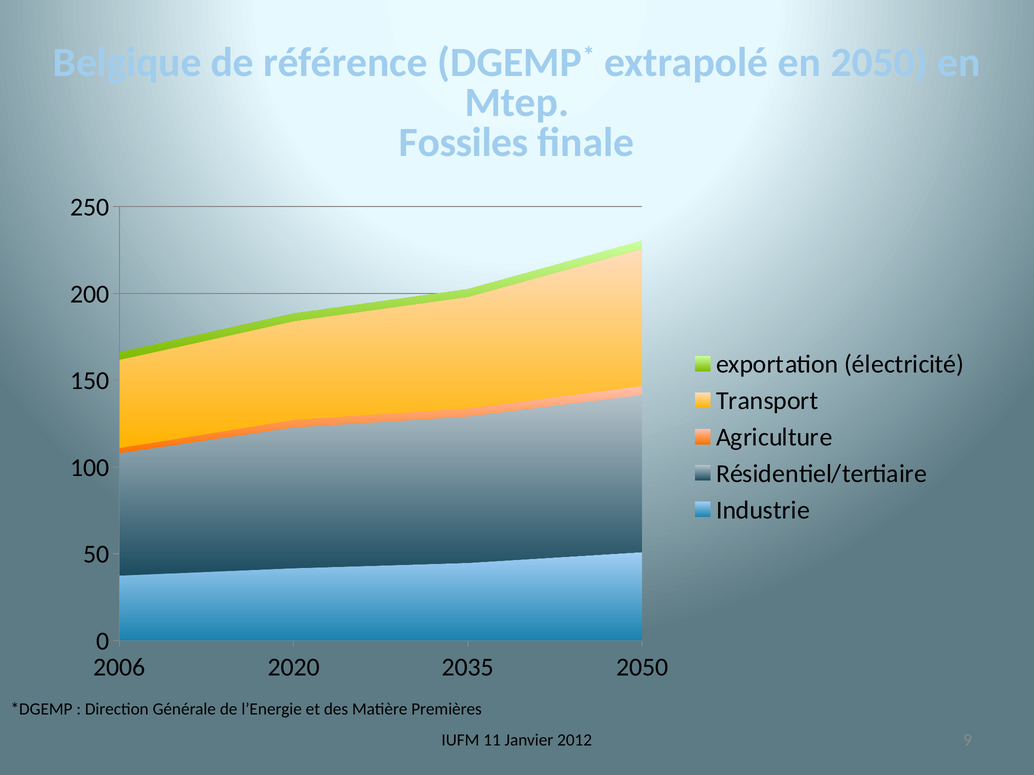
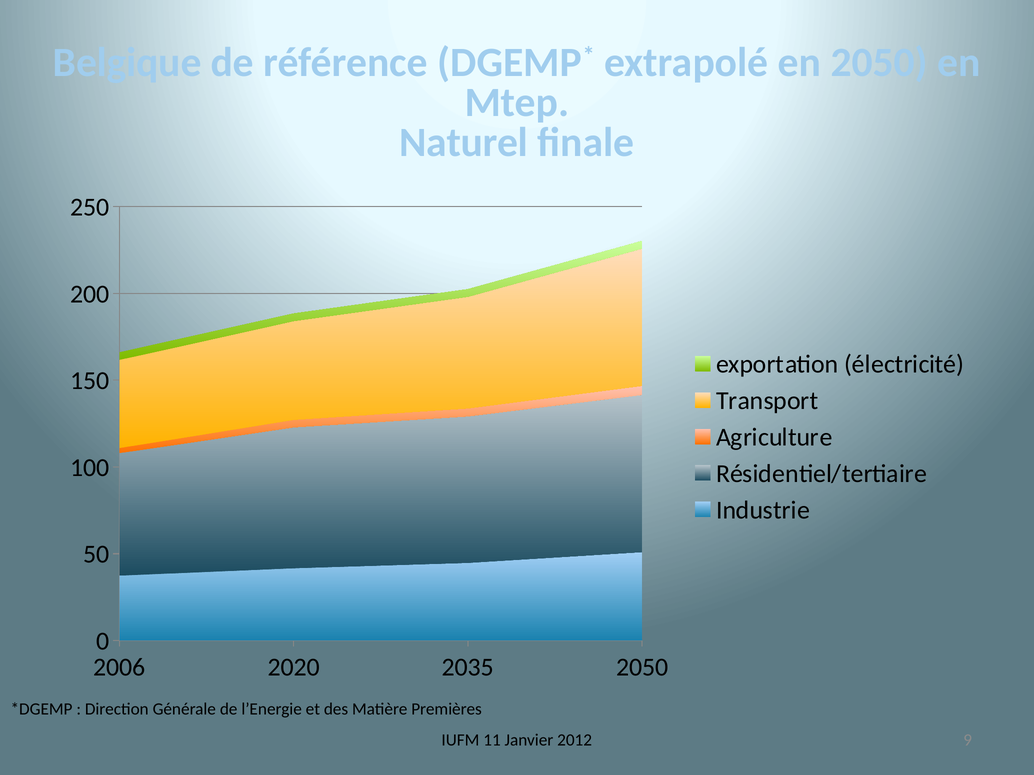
Fossiles: Fossiles -> Naturel
